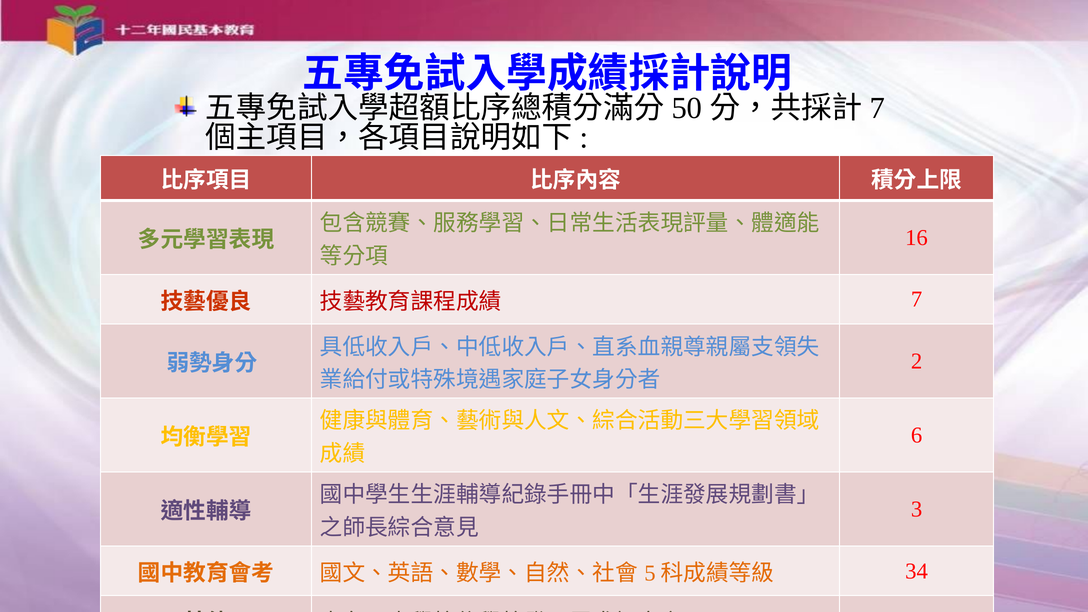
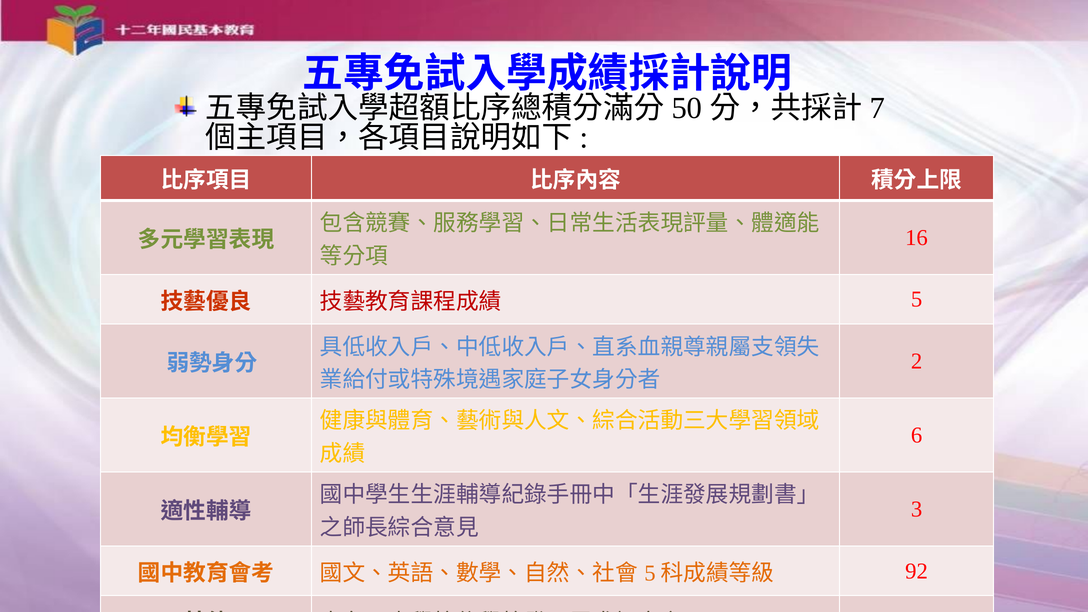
7 at (917, 299): 7 -> 5
34: 34 -> 92
